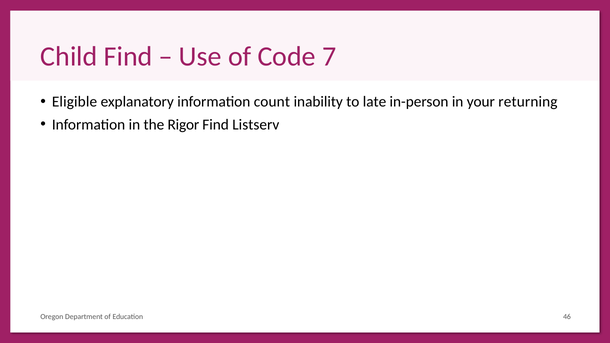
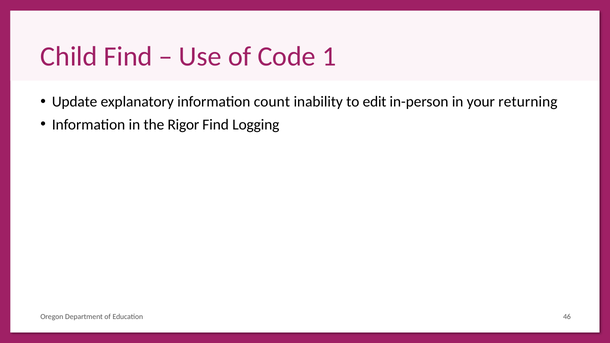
7: 7 -> 1
Eligible: Eligible -> Update
late: late -> edit
Listserv: Listserv -> Logging
